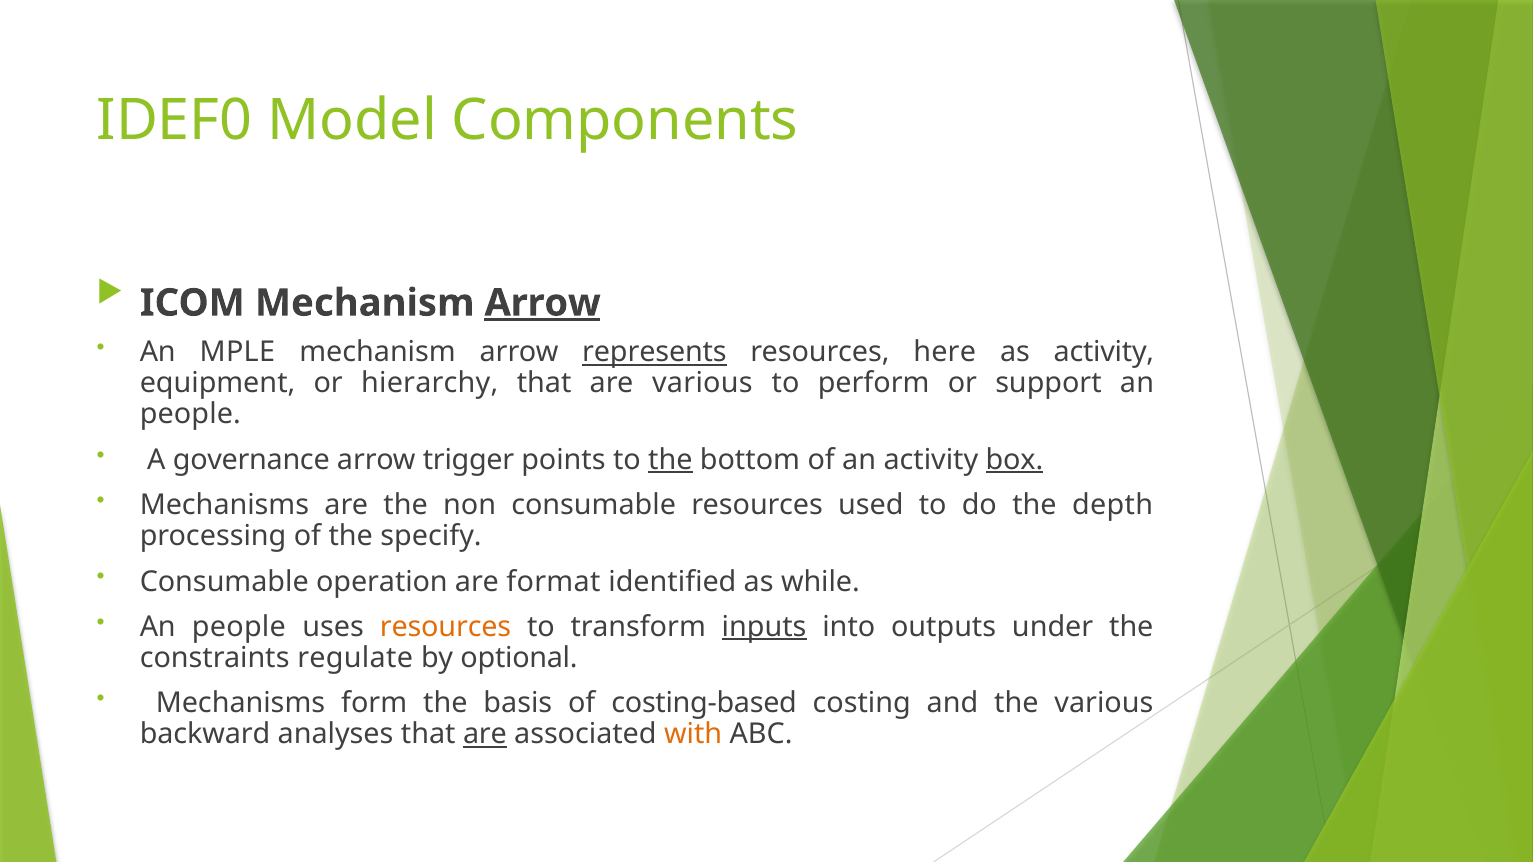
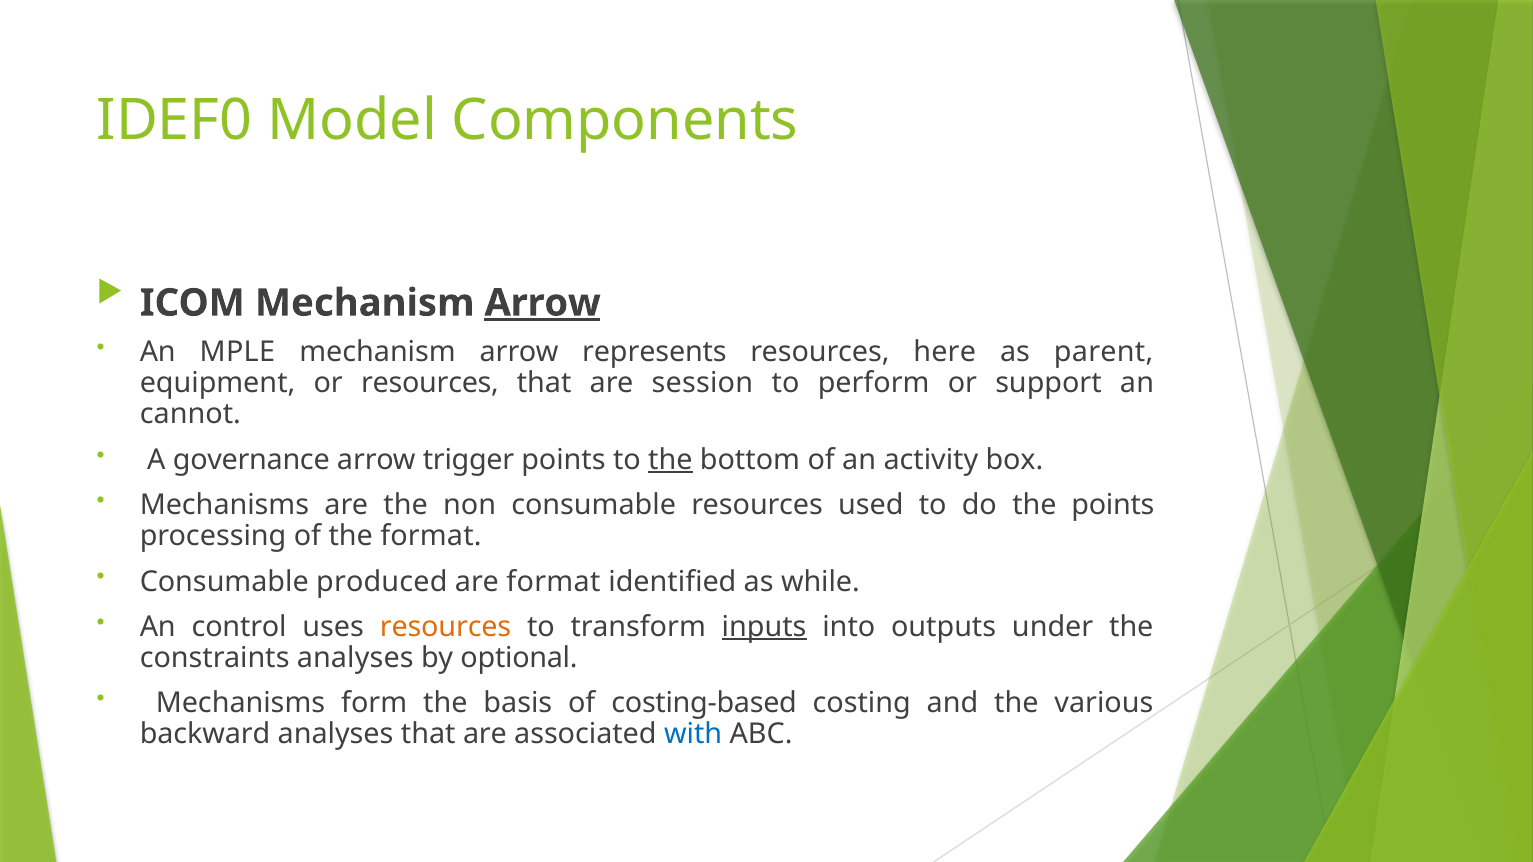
represents underline: present -> none
as activity: activity -> parent
or hierarchy: hierarchy -> resources
are various: various -> session
people at (190, 415): people -> cannot
box underline: present -> none
the depth: depth -> points
the specify: specify -> format
operation: operation -> produced
people at (239, 627): people -> control
constraints regulate: regulate -> analyses
are at (485, 735) underline: present -> none
with colour: orange -> blue
